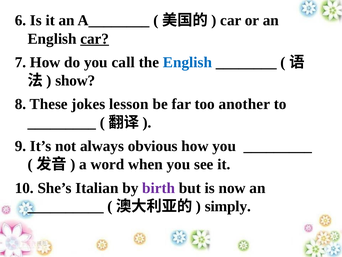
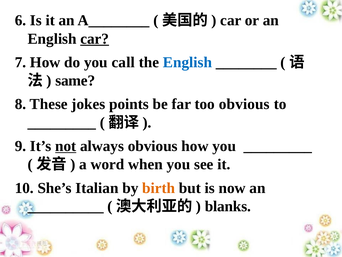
show: show -> same
lesson: lesson -> points
too another: another -> obvious
not underline: none -> present
birth colour: purple -> orange
simply: simply -> blanks
